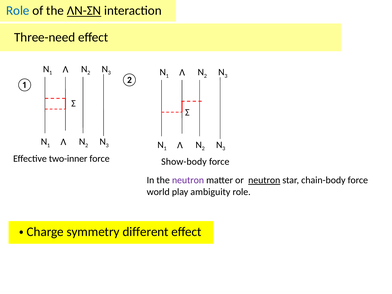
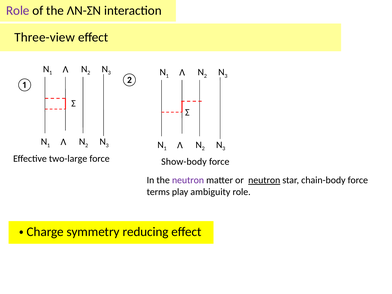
Role at (18, 11) colour: blue -> purple
ΛN-ΣN underline: present -> none
Three-need: Three-need -> Three-view
two-inner: two-inner -> two-large
world: world -> terms
different: different -> reducing
